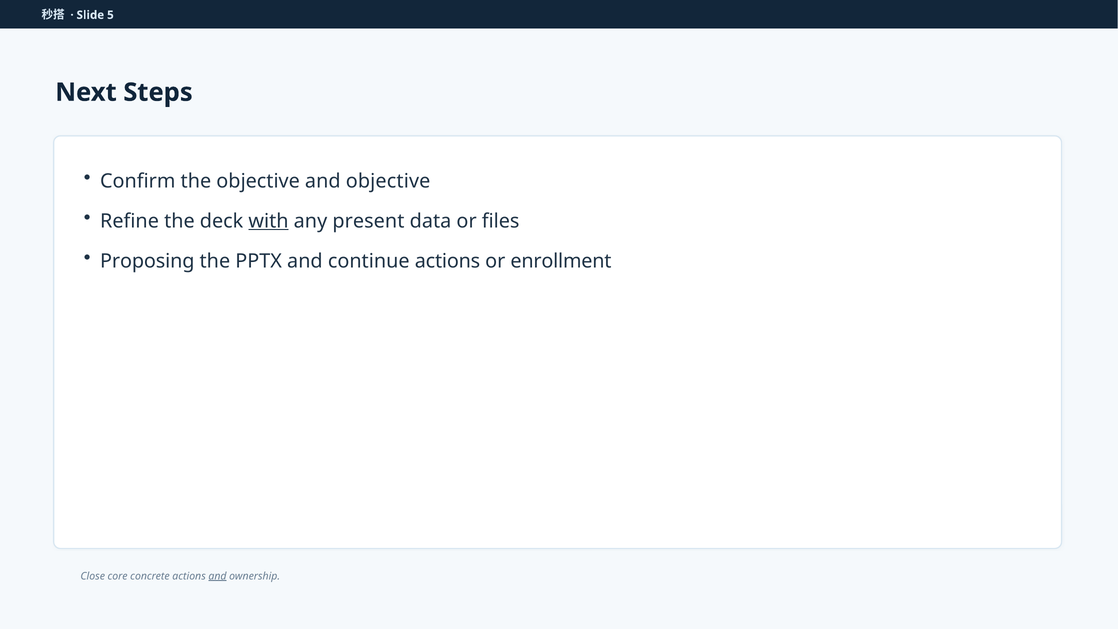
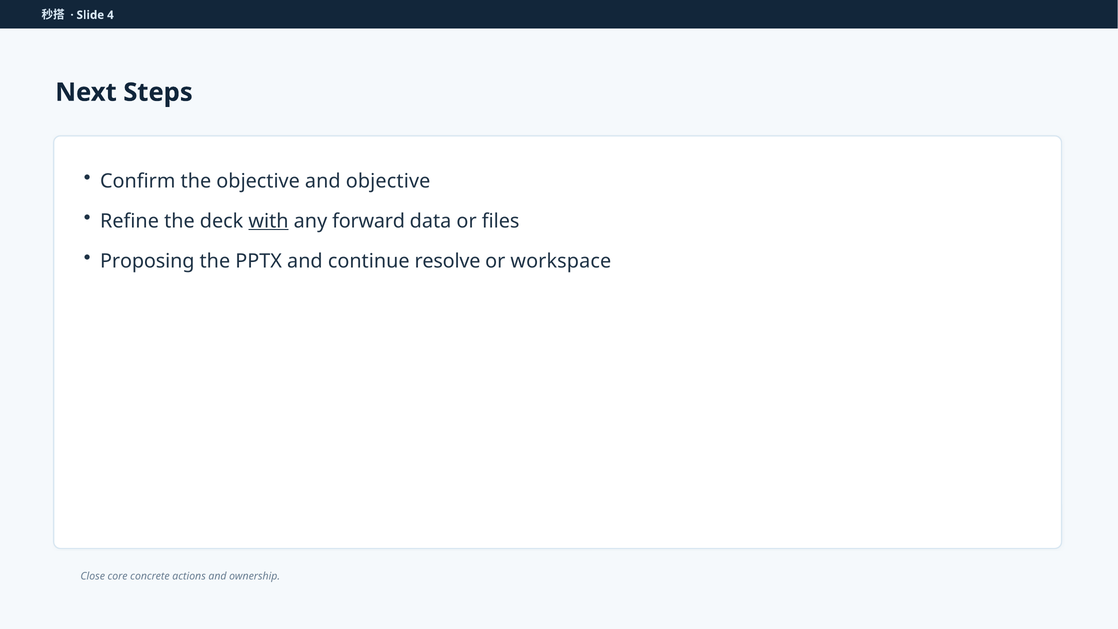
5: 5 -> 4
present: present -> forward
continue actions: actions -> resolve
enrollment: enrollment -> workspace
and at (217, 576) underline: present -> none
